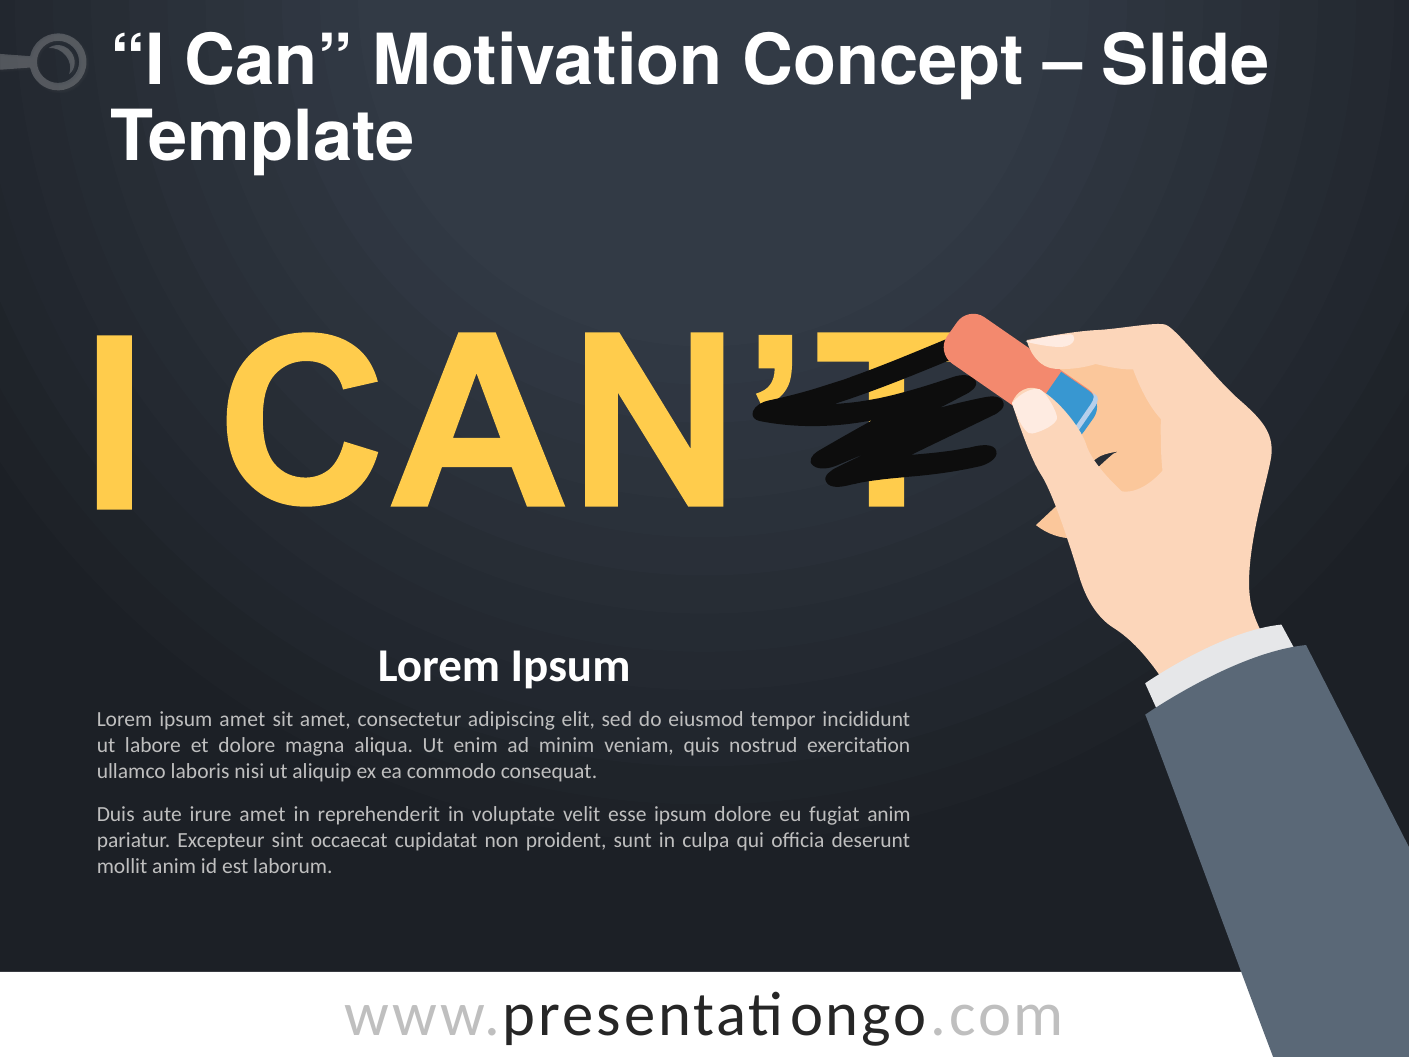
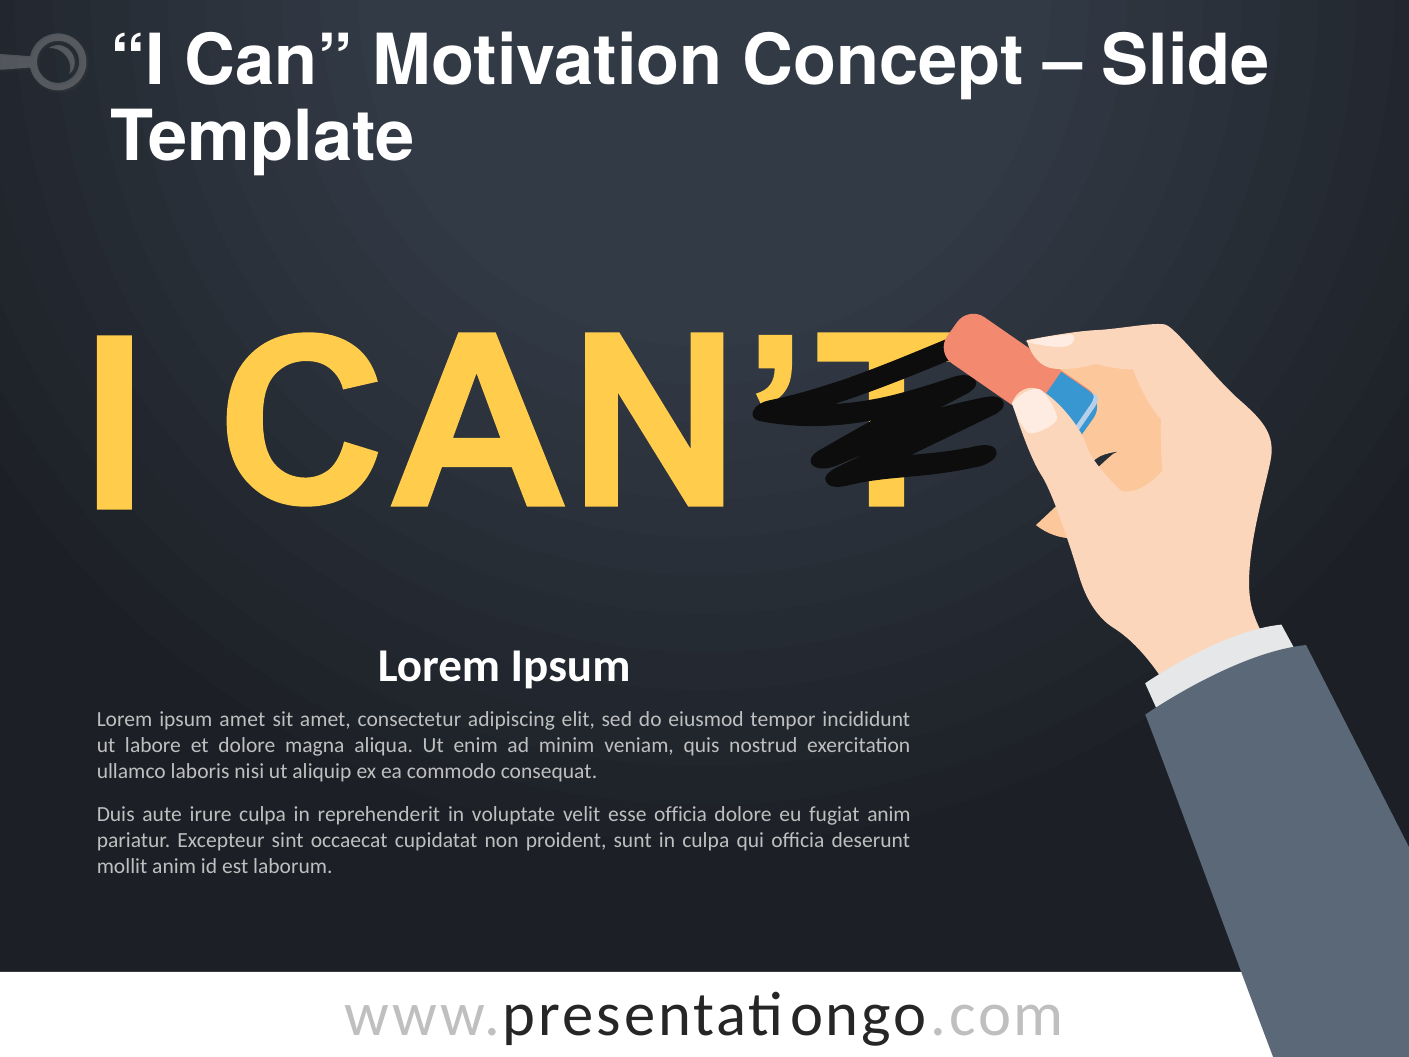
irure amet: amet -> culpa
esse ipsum: ipsum -> officia
